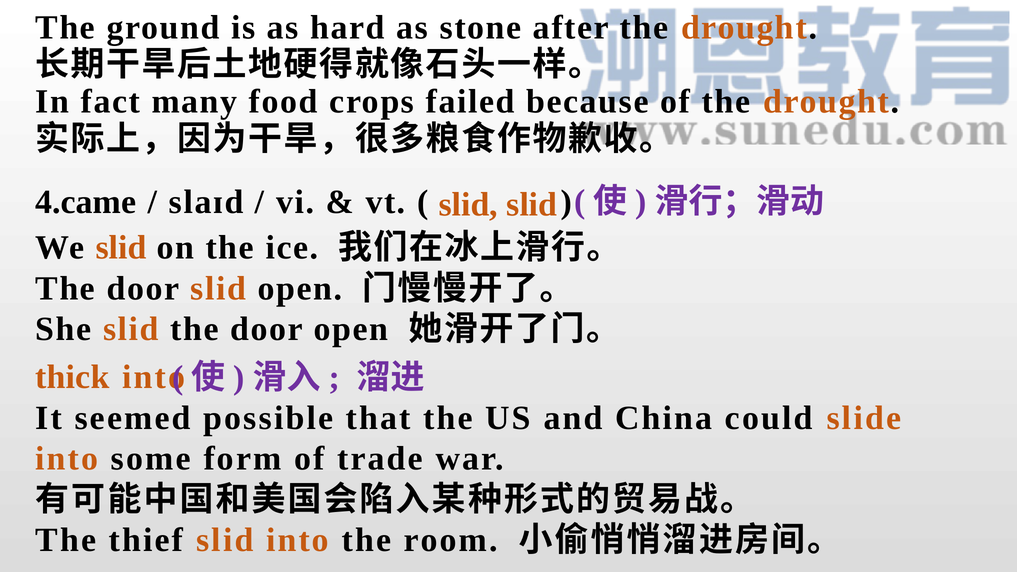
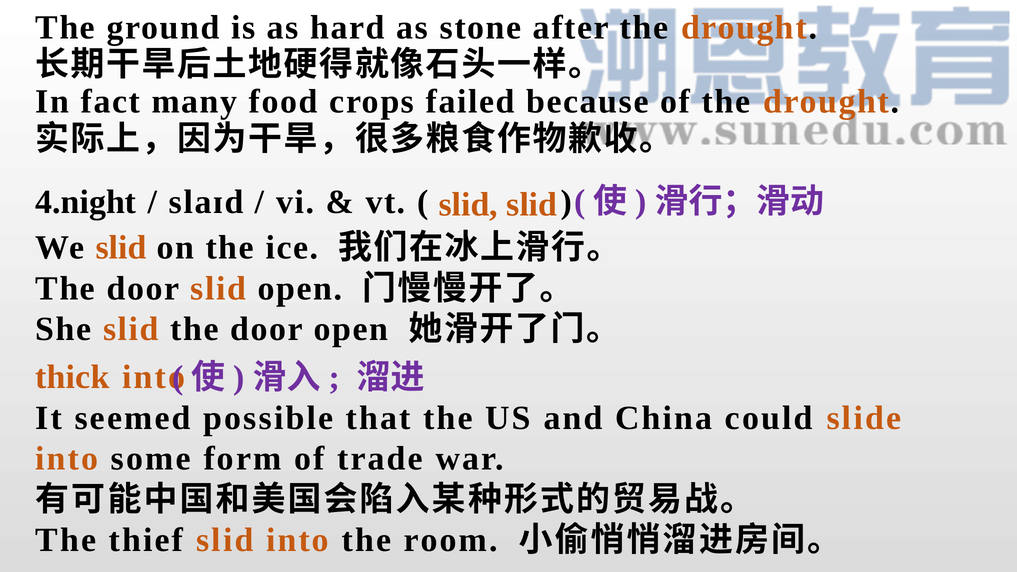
4.came: 4.came -> 4.night
